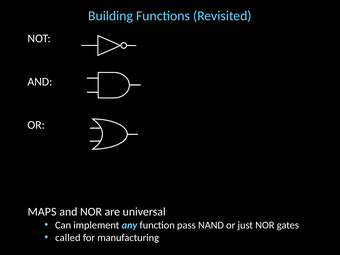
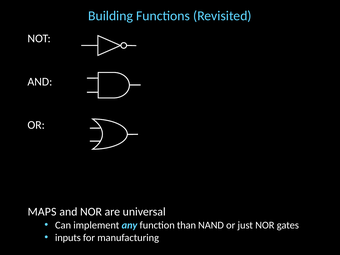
pass: pass -> than
called: called -> inputs
